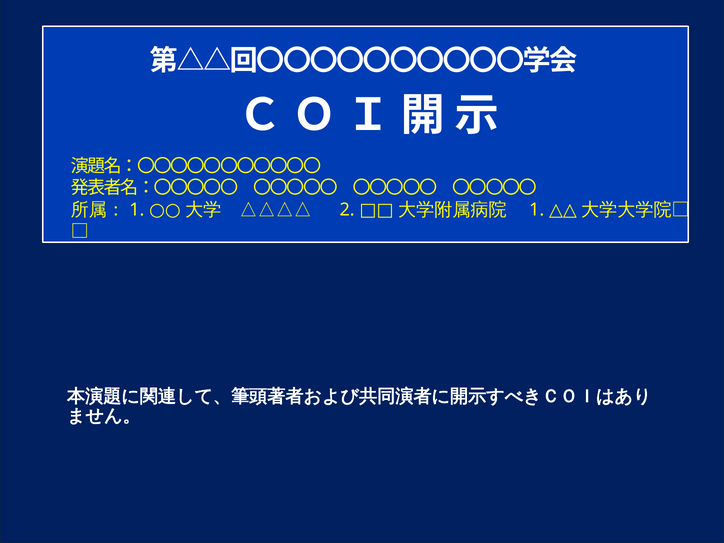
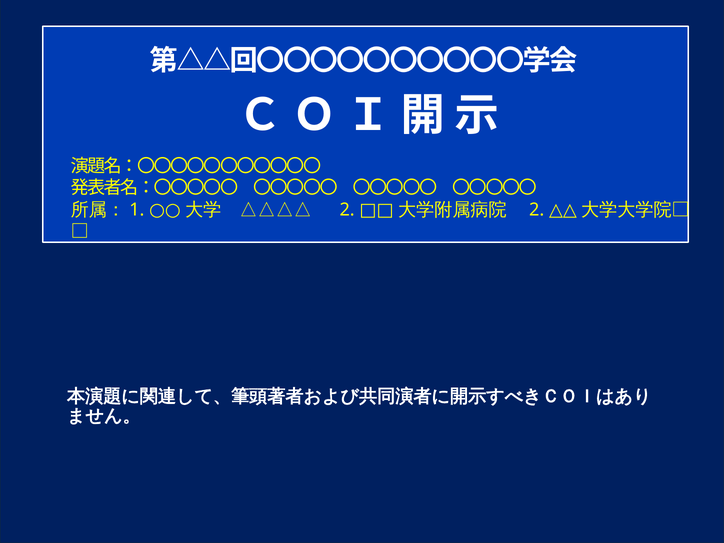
1 at (537, 210): 1 -> 2
